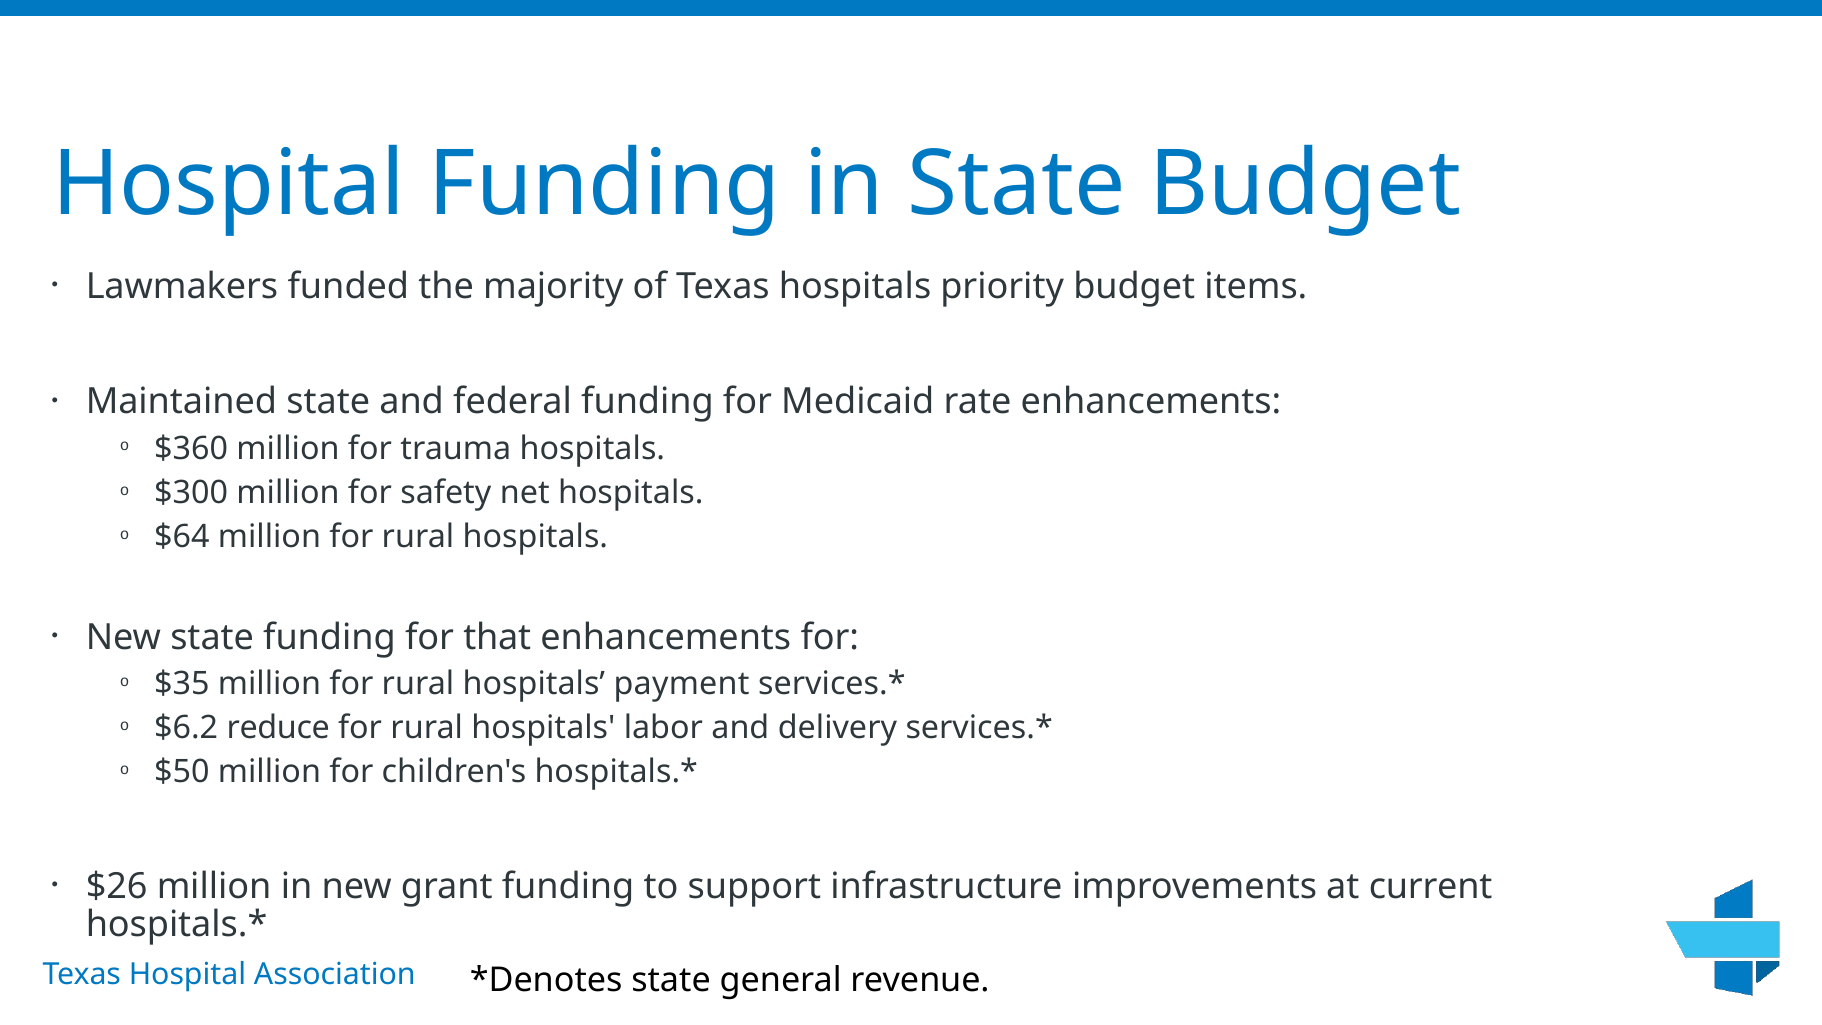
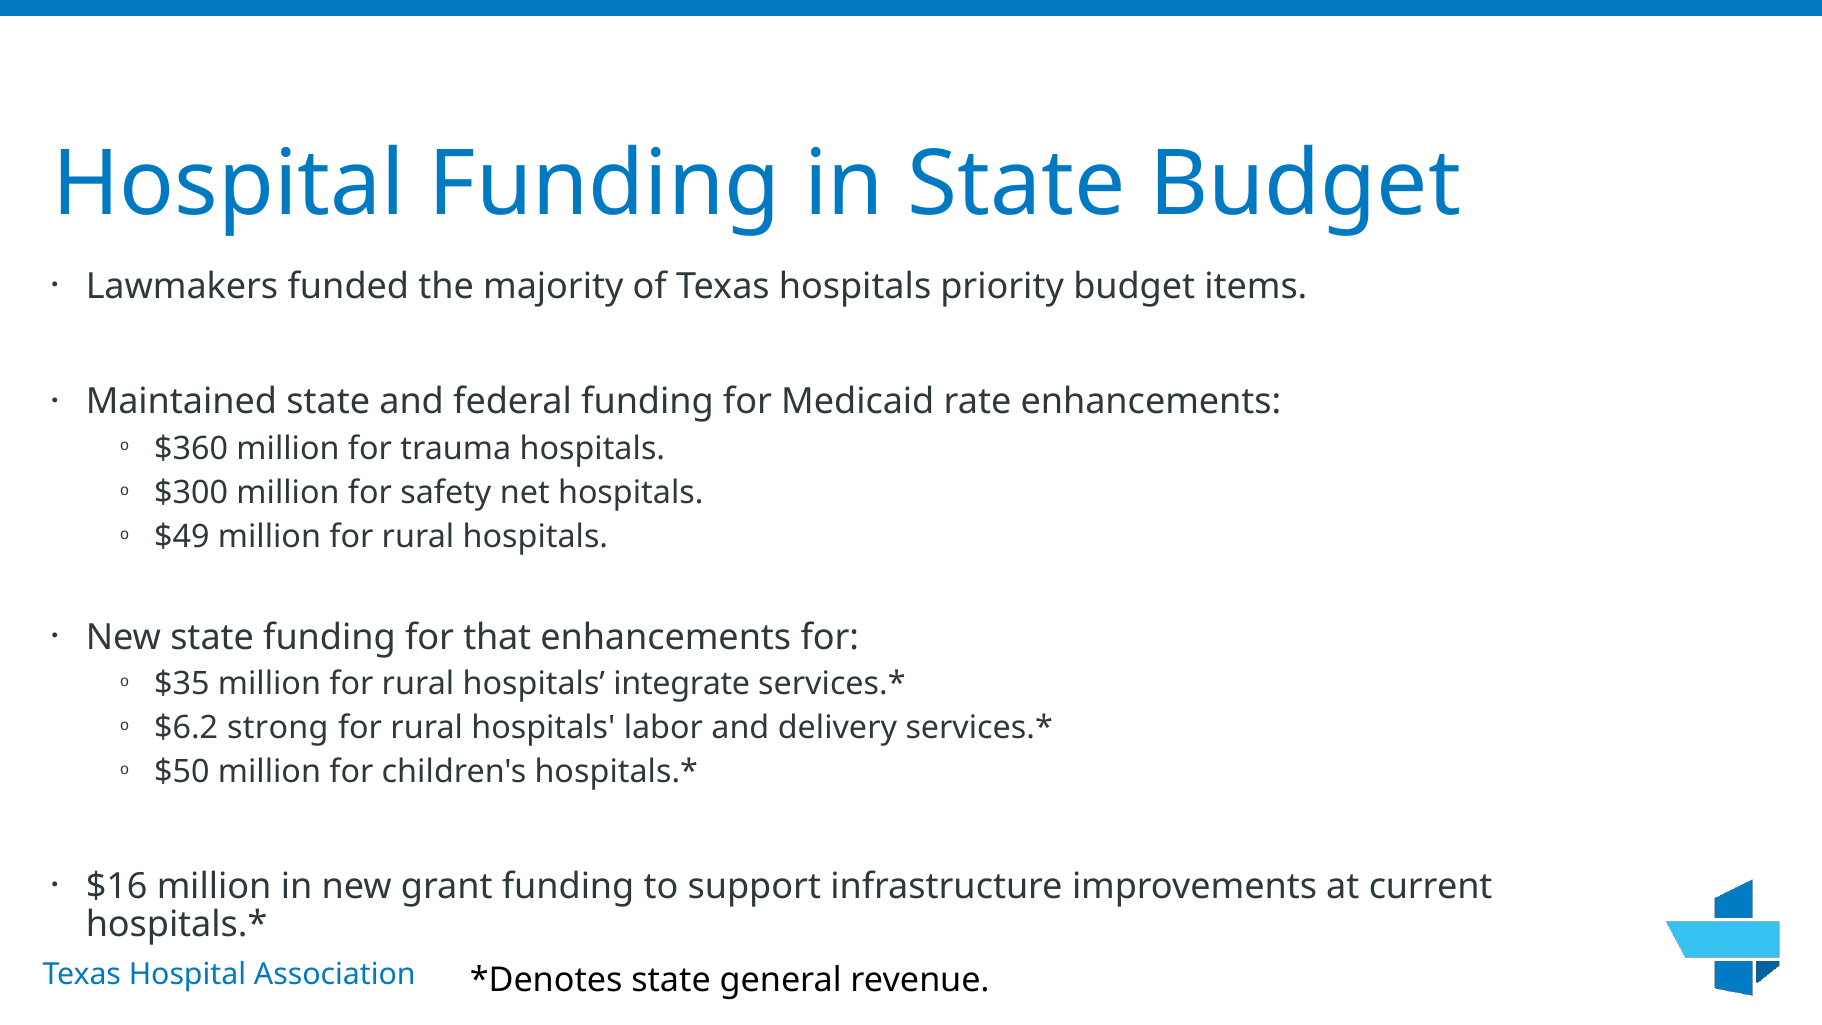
$64: $64 -> $49
payment: payment -> integrate
reduce: reduce -> strong
$26: $26 -> $16
